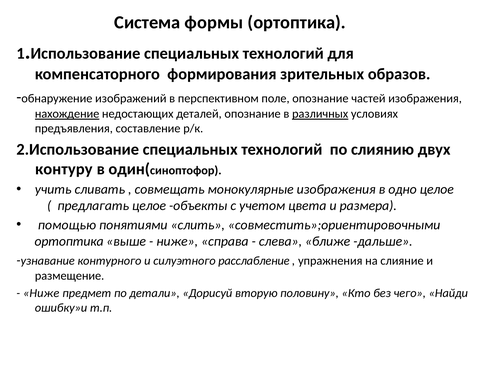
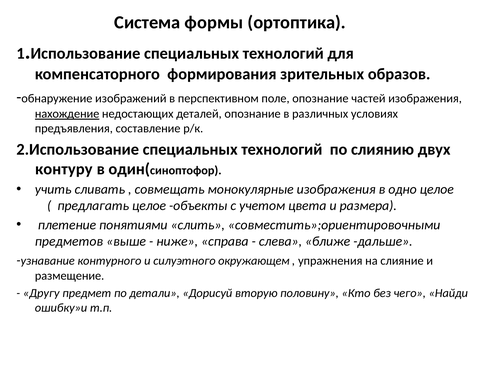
различных underline: present -> none
помощью: помощью -> плетение
ортоптика at (69, 241): ортоптика -> предметов
расслабление: расслабление -> окружающем
Ниже at (41, 293): Ниже -> Другу
